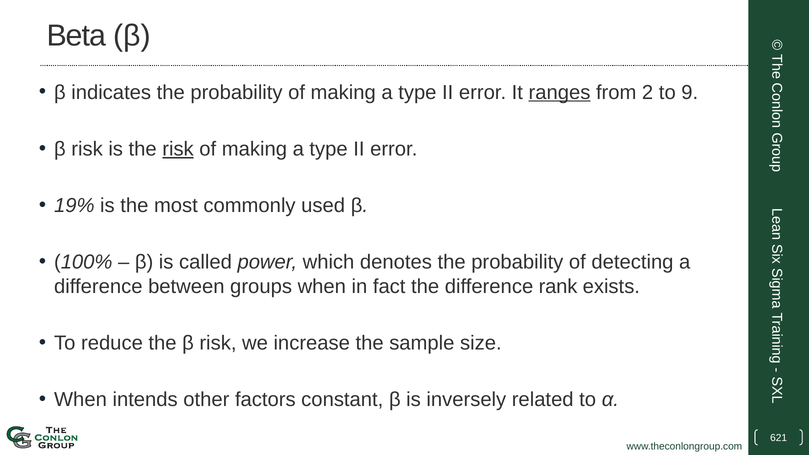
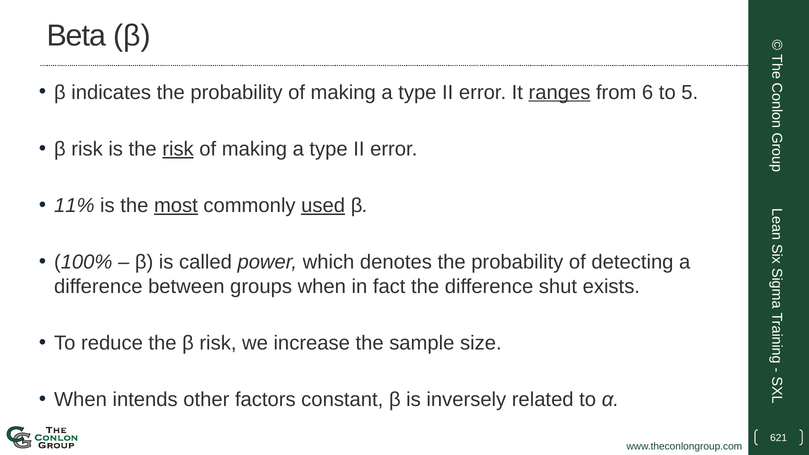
2: 2 -> 6
9: 9 -> 5
19%: 19% -> 11%
most underline: none -> present
used underline: none -> present
rank: rank -> shut
